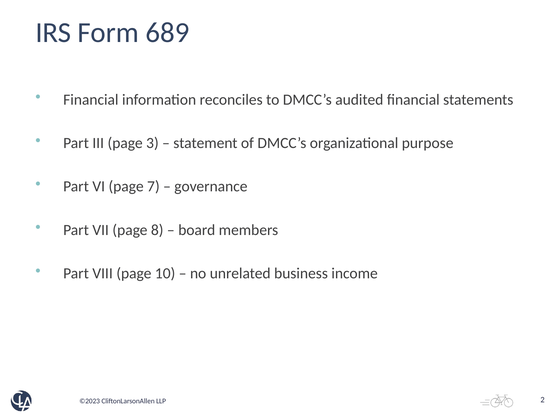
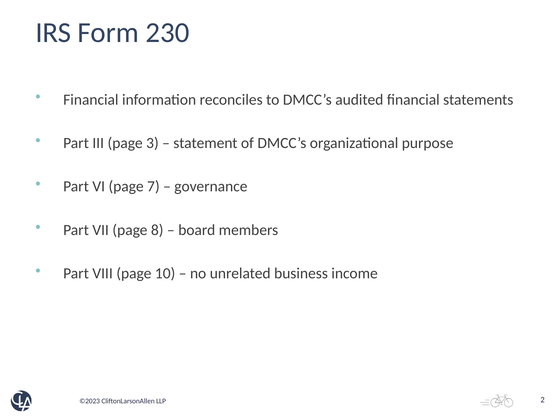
689: 689 -> 230
